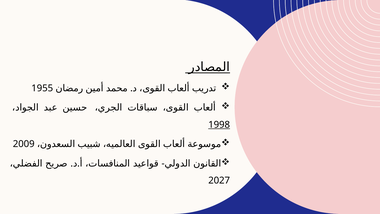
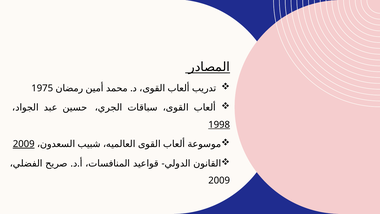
1955: 1955 -> 1975
2009 at (24, 144) underline: none -> present
2027 at (219, 180): 2027 -> 2009
